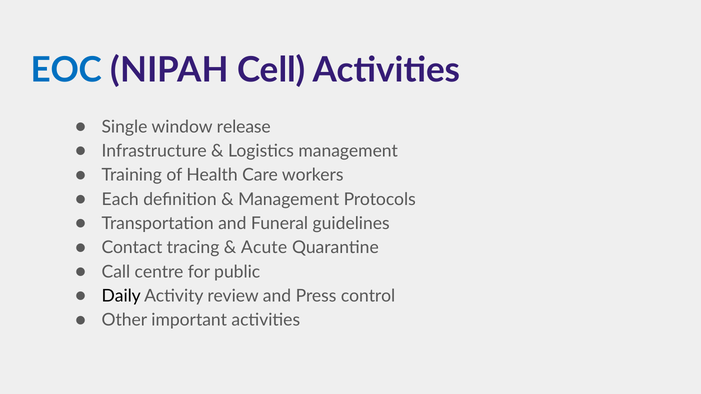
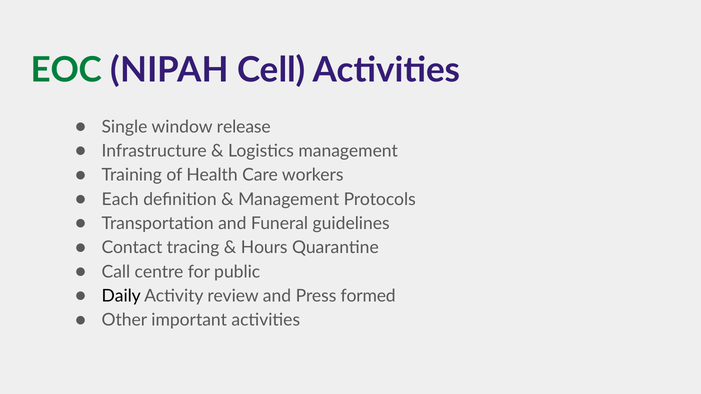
EOC colour: blue -> green
Acute: Acute -> Hours
control: control -> formed
